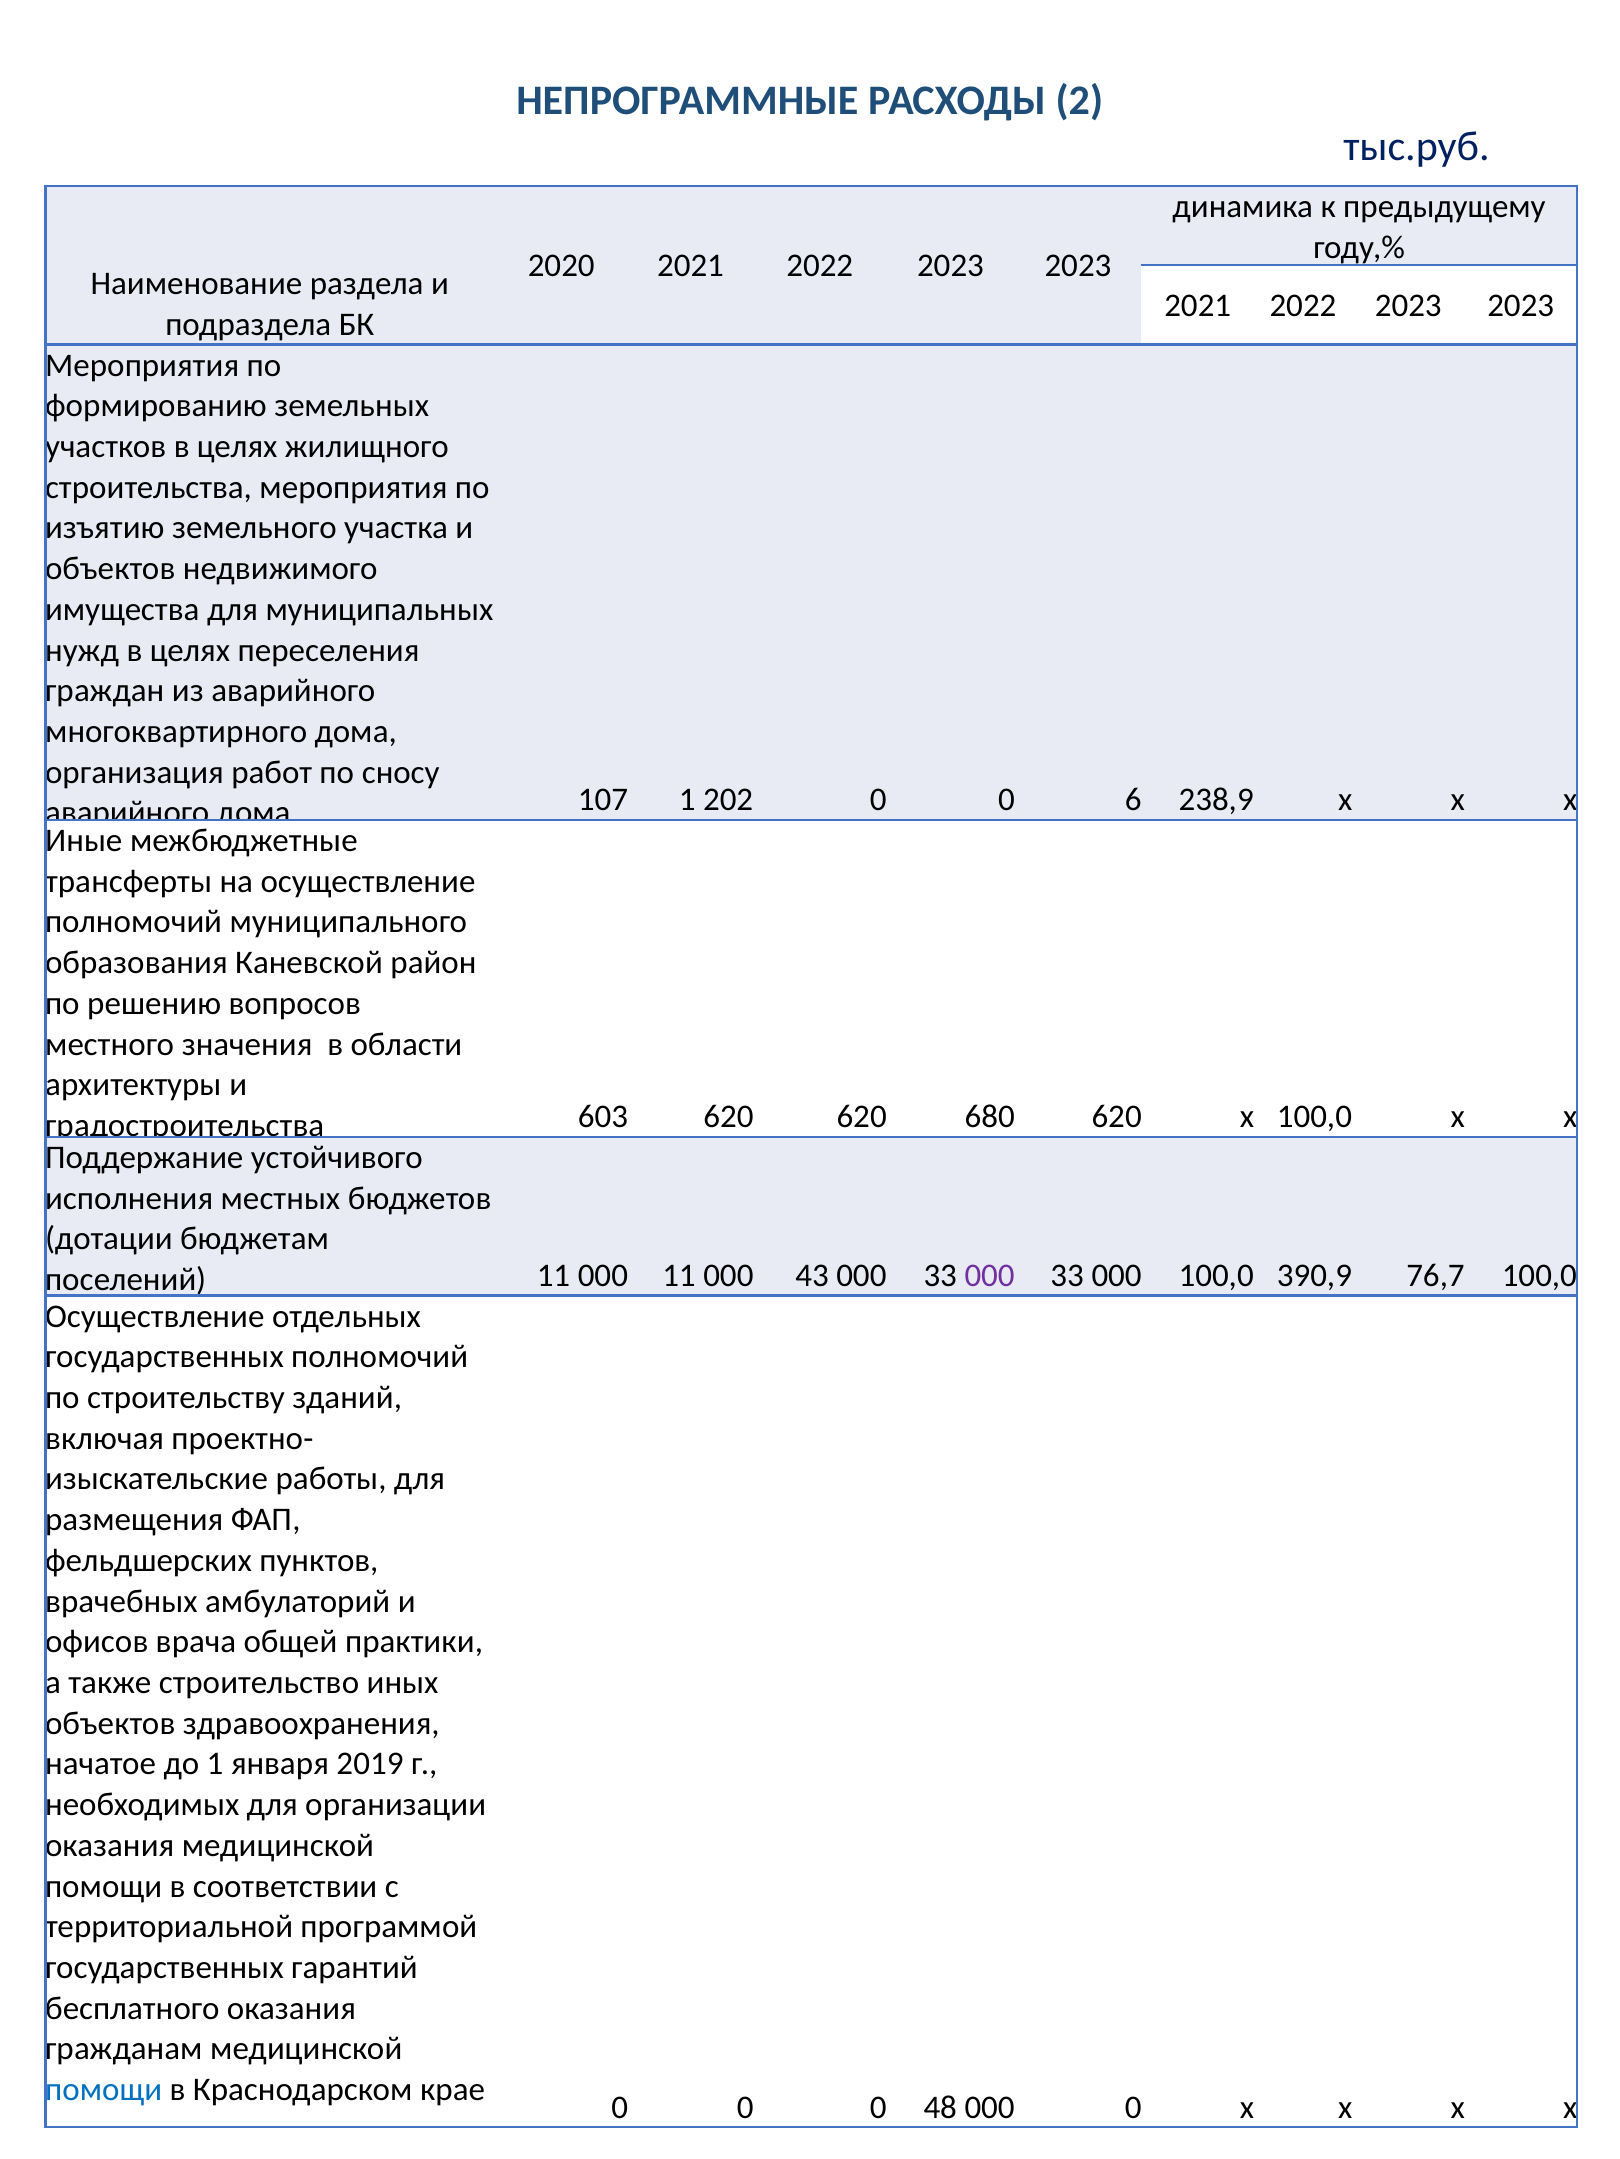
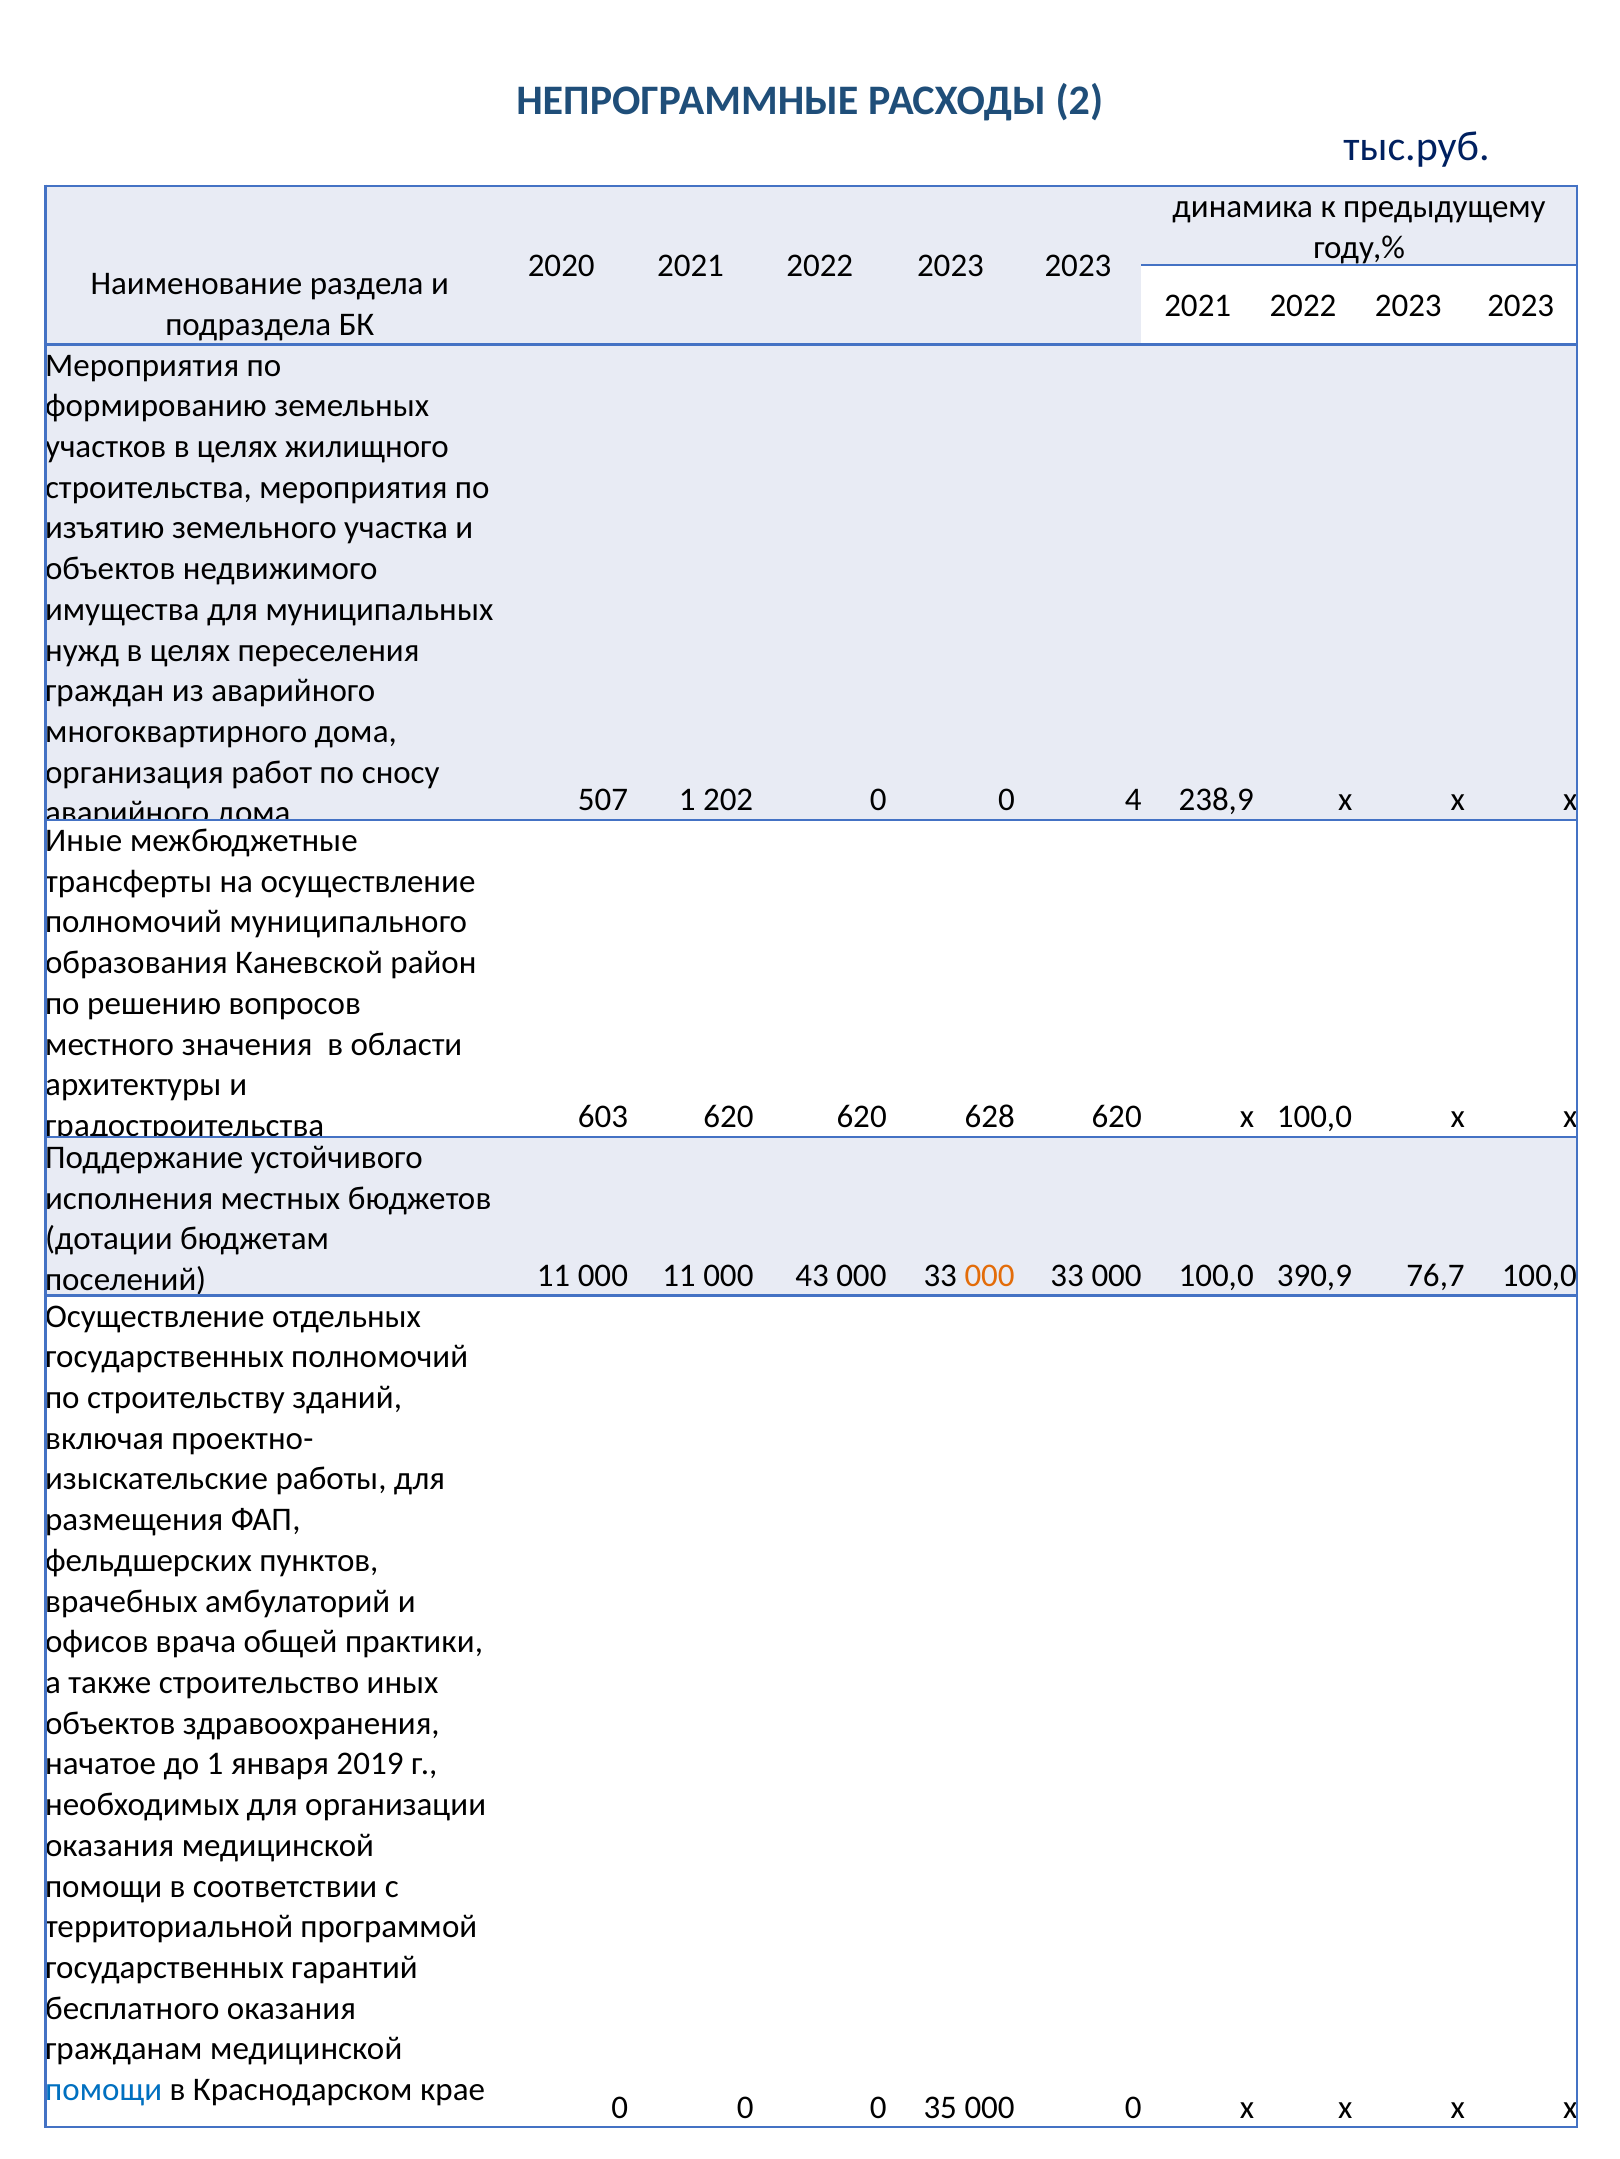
107: 107 -> 507
6: 6 -> 4
680: 680 -> 628
000 at (990, 1276) colour: purple -> orange
48: 48 -> 35
